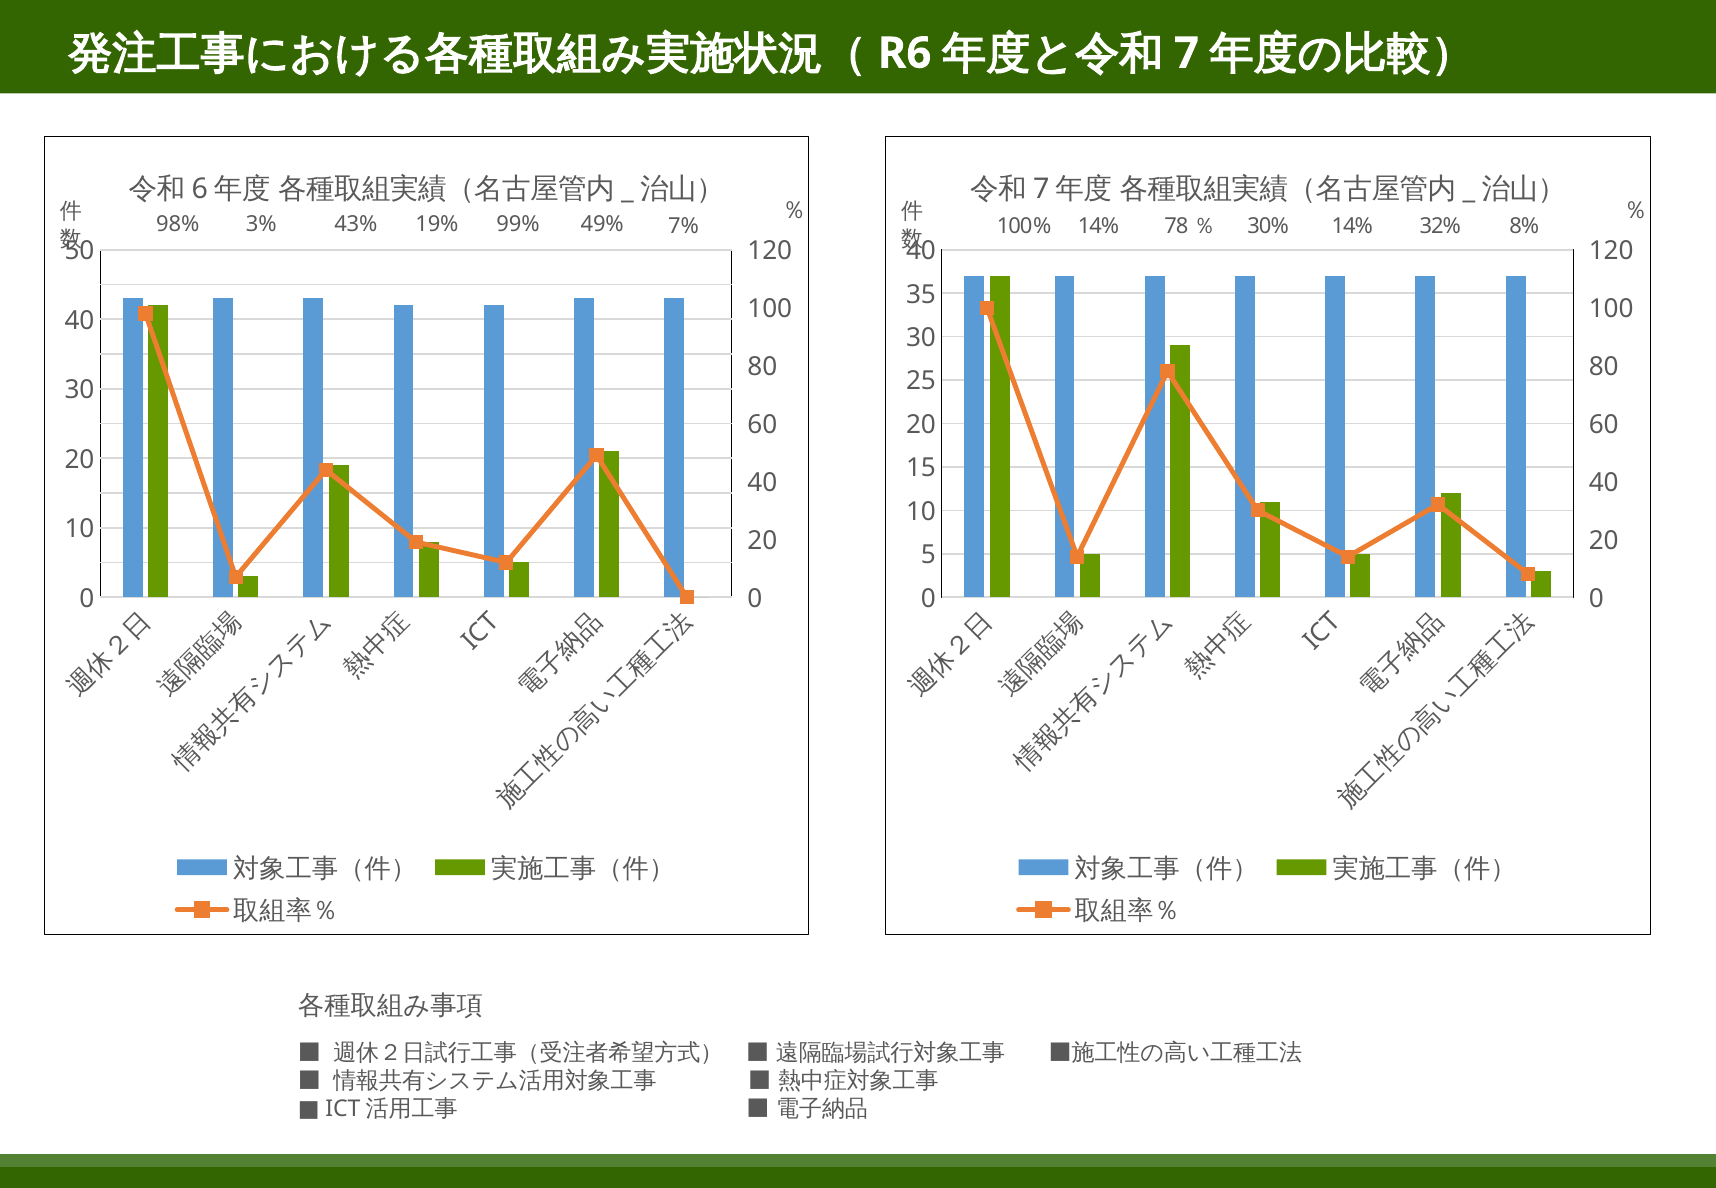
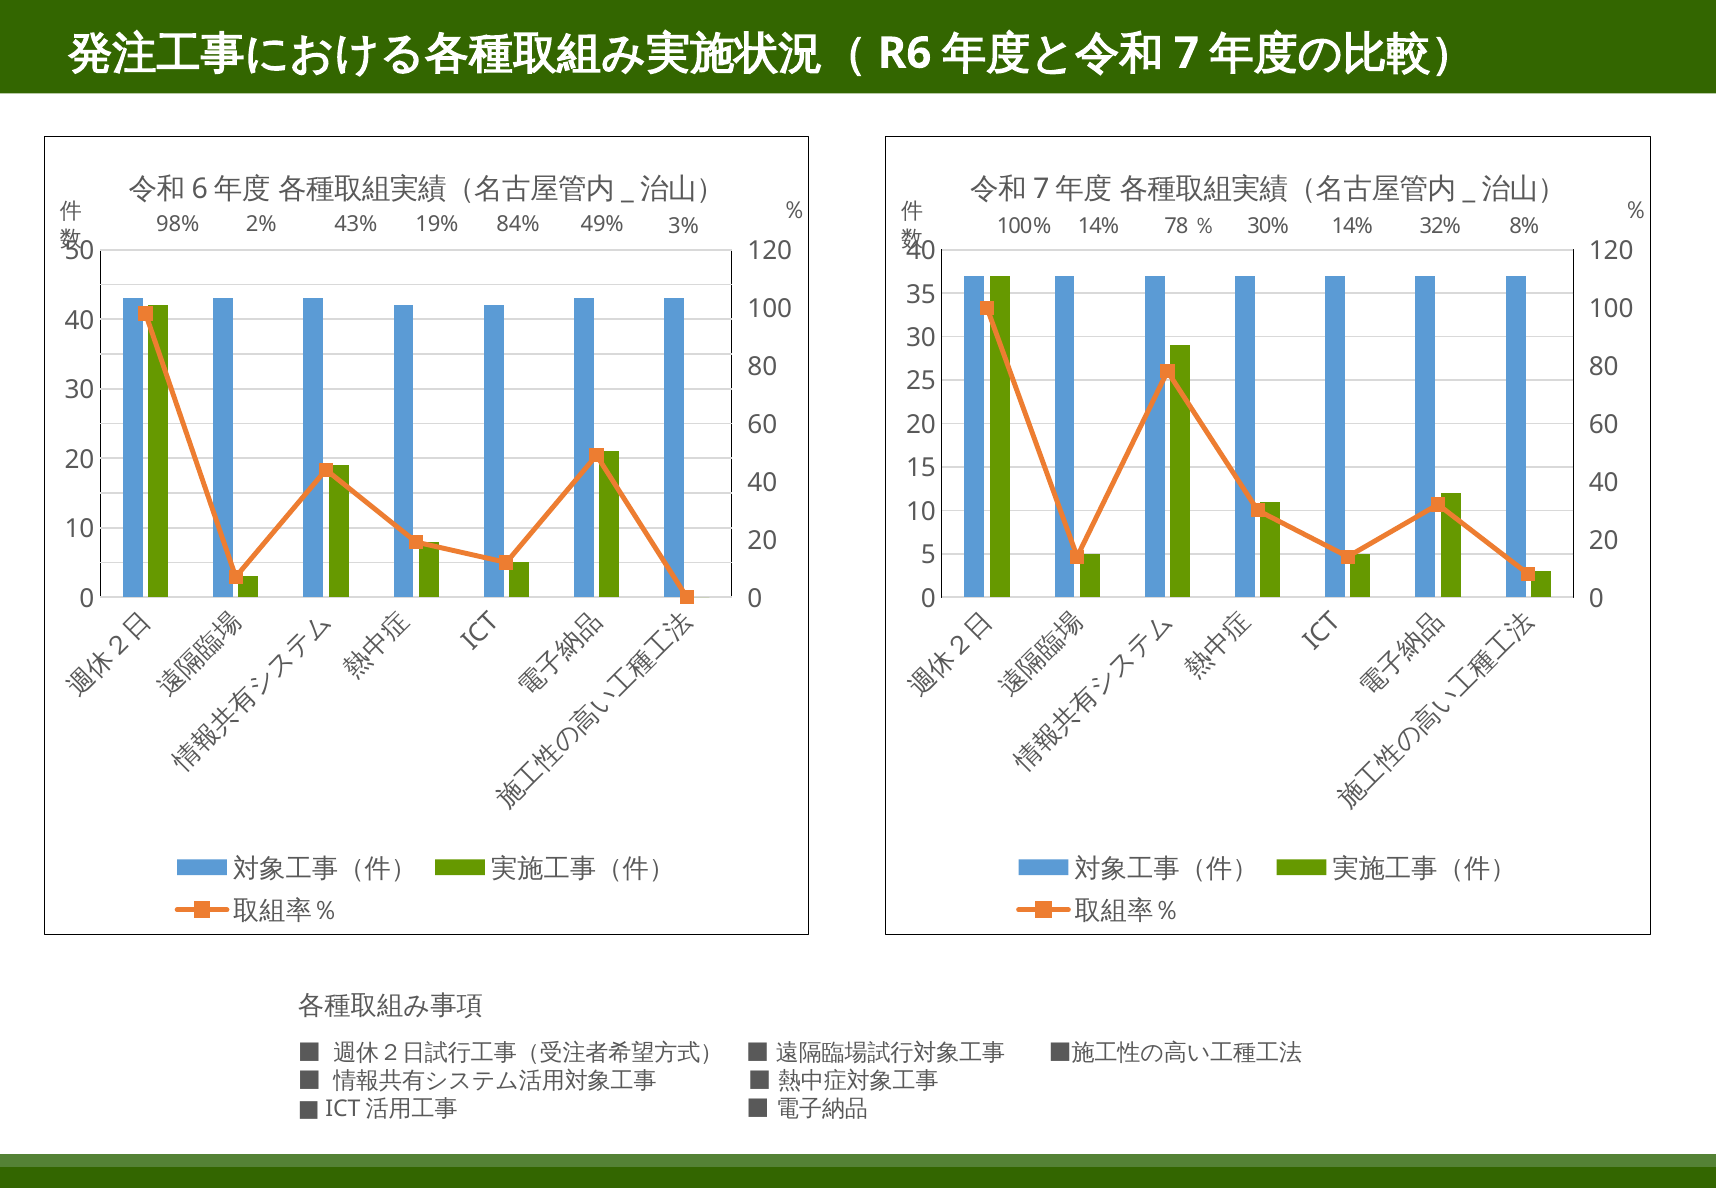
3%: 3% -> 2%
99%: 99% -> 84%
7%: 7% -> 3%
